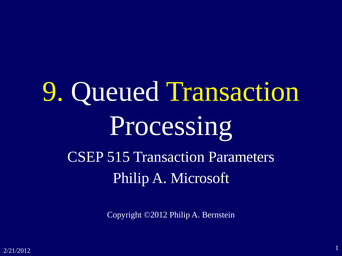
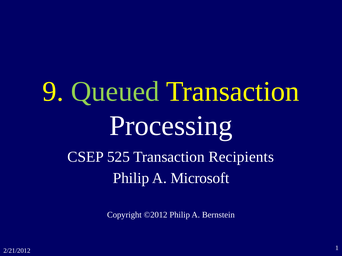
Queued colour: white -> light green
515: 515 -> 525
Parameters: Parameters -> Recipients
